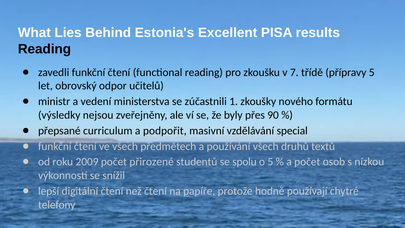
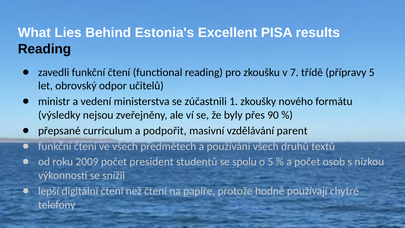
special: special -> parent
přirozené: přirozené -> president
